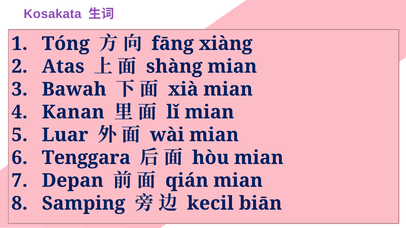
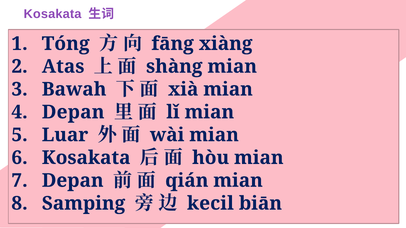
Kanan at (73, 112): Kanan -> Depan
Tenggara at (86, 158): Tenggara -> Kosakata
